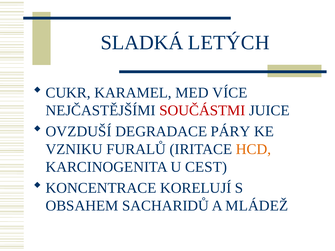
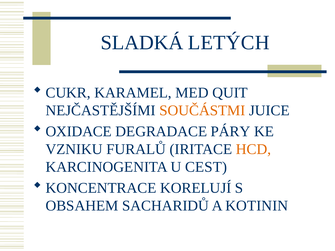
VÍCE: VÍCE -> QUIT
SOUČÁSTMI colour: red -> orange
OVZDUŠÍ: OVZDUŠÍ -> OXIDACE
MLÁDEŽ: MLÁDEŽ -> KOTININ
